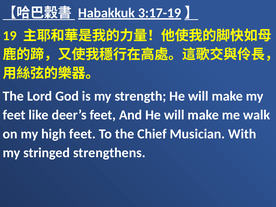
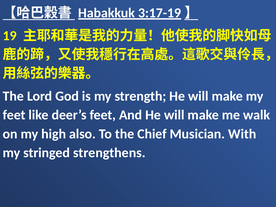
high feet: feet -> also
